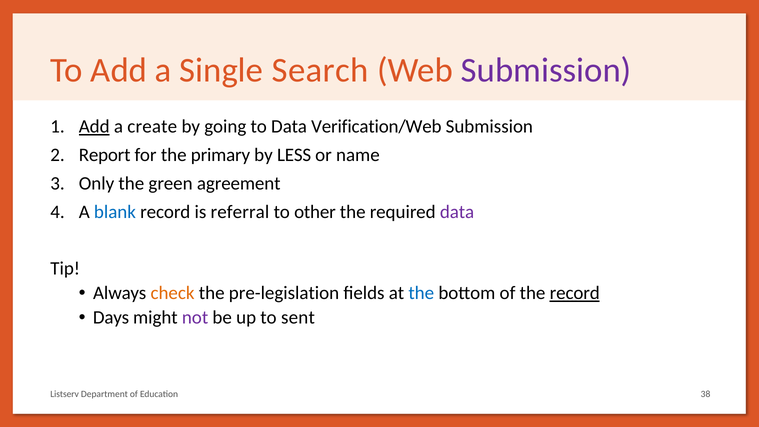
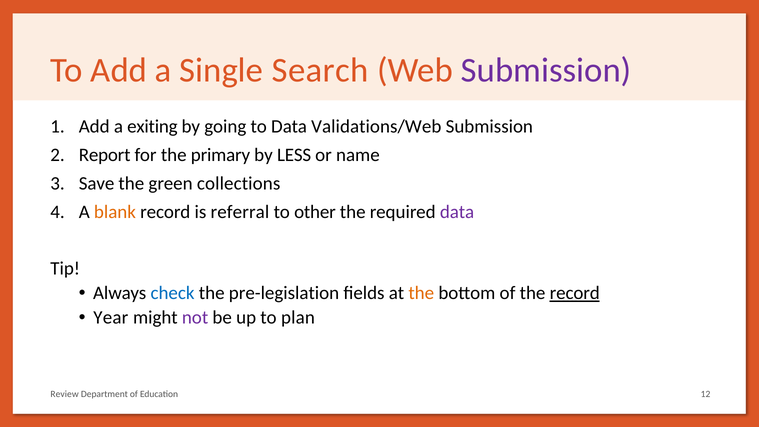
Add at (94, 127) underline: present -> none
create: create -> exiting
Verification/Web: Verification/Web -> Validations/Web
Only: Only -> Save
agreement: agreement -> collections
blank colour: blue -> orange
check colour: orange -> blue
the at (421, 293) colour: blue -> orange
Days: Days -> Year
sent: sent -> plan
Listserv: Listserv -> Review
38: 38 -> 12
